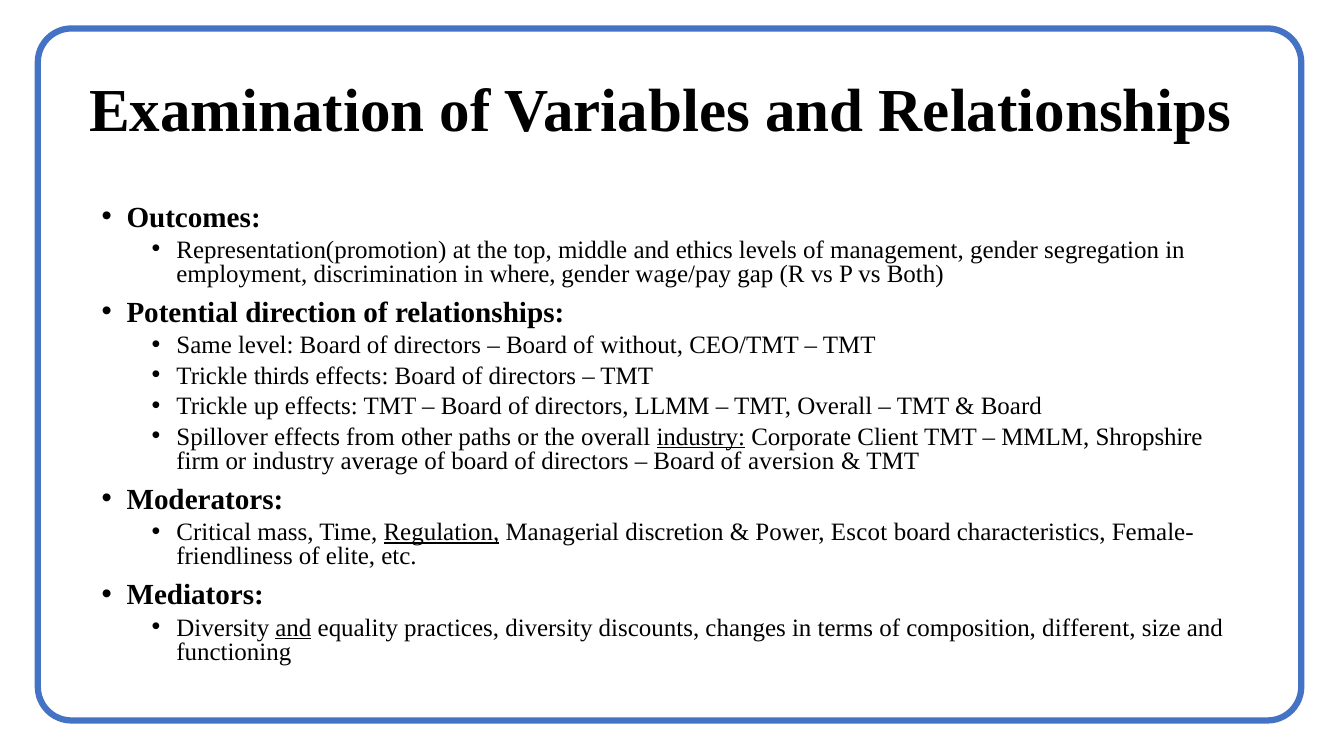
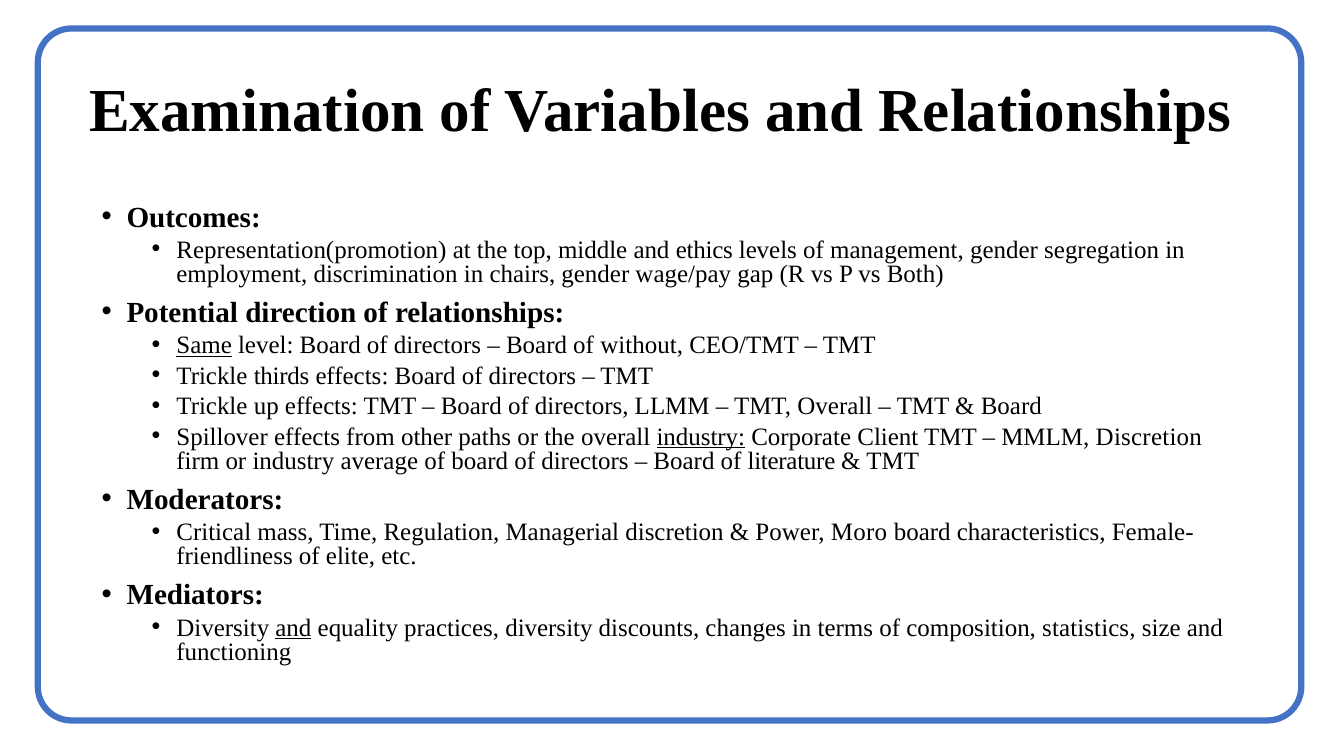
where: where -> chairs
Same underline: none -> present
MMLM Shropshire: Shropshire -> Discretion
aversion: aversion -> literature
Regulation underline: present -> none
Escot: Escot -> Moro
different: different -> statistics
